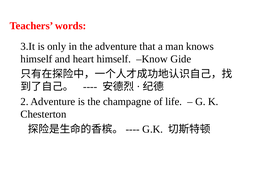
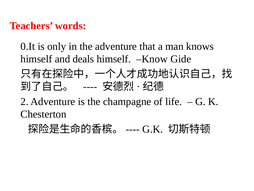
3.It: 3.It -> 0.It
heart: heart -> deals
